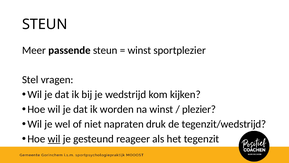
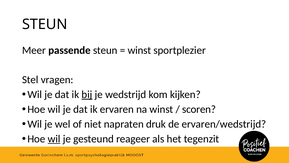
bij underline: none -> present
worden: worden -> ervaren
plezier: plezier -> scoren
tegenzit/wedstrijd: tegenzit/wedstrijd -> ervaren/wedstrijd
